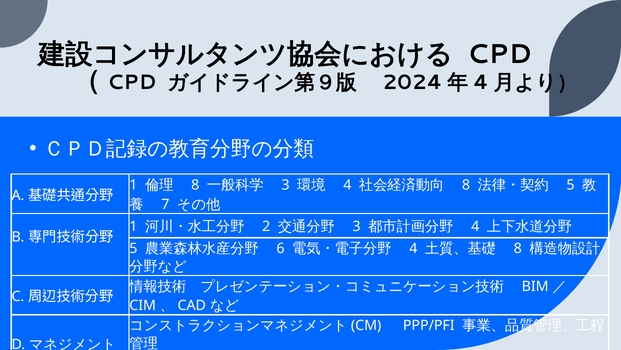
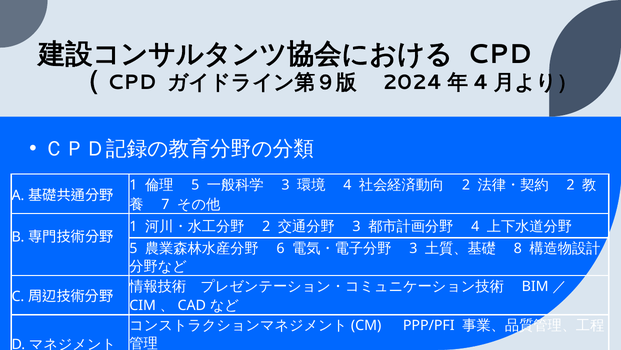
8 at (195, 185): 8 -> 5
8 at (466, 185): 8 -> 2
5 at (570, 185): 5 -> 2
4 at (413, 248): 4 -> 3
